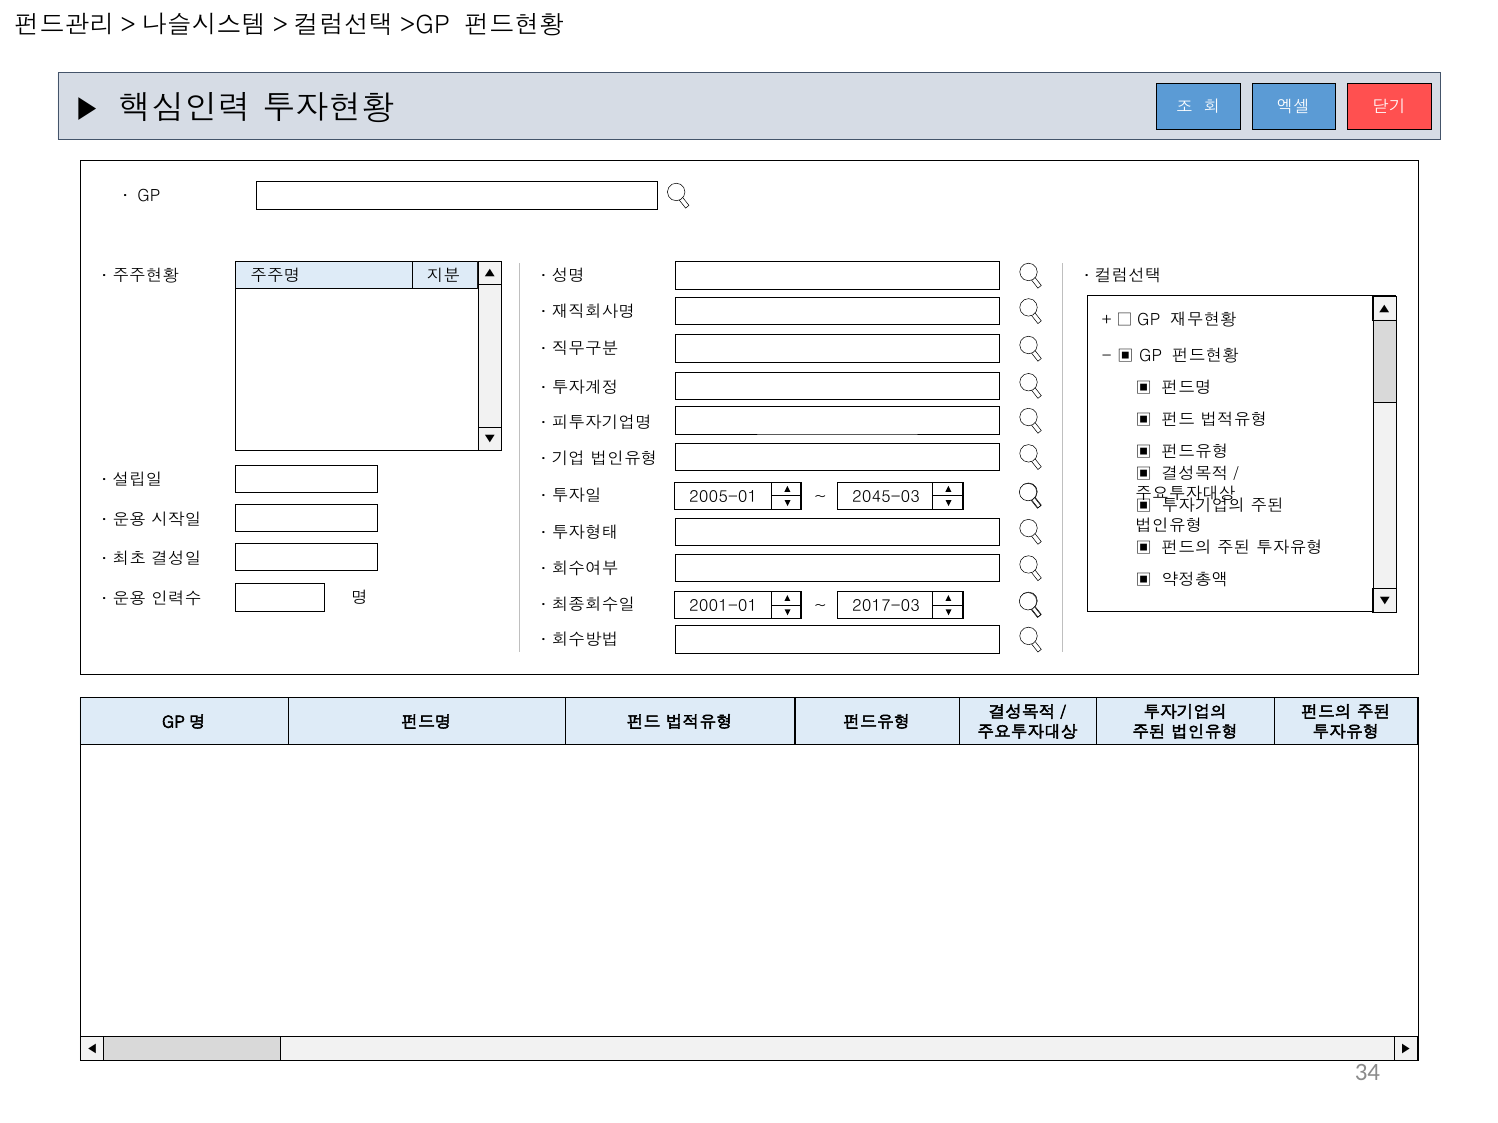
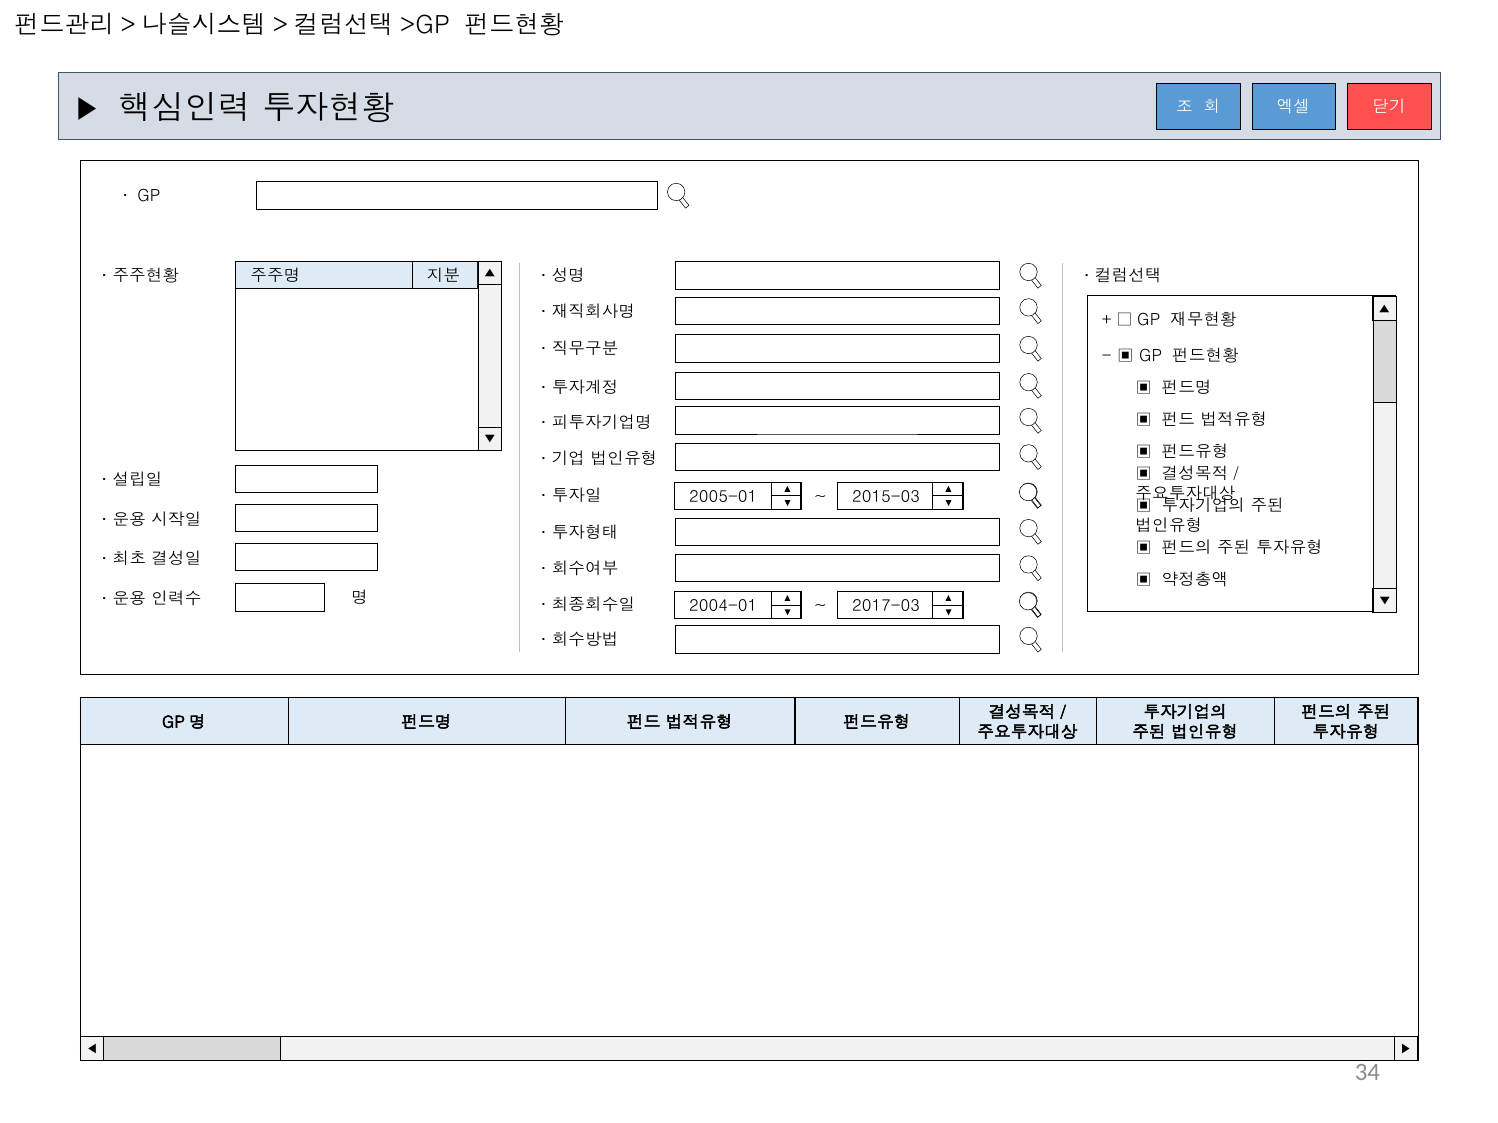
2045-03: 2045-03 -> 2015-03
2001-01: 2001-01 -> 2004-01
